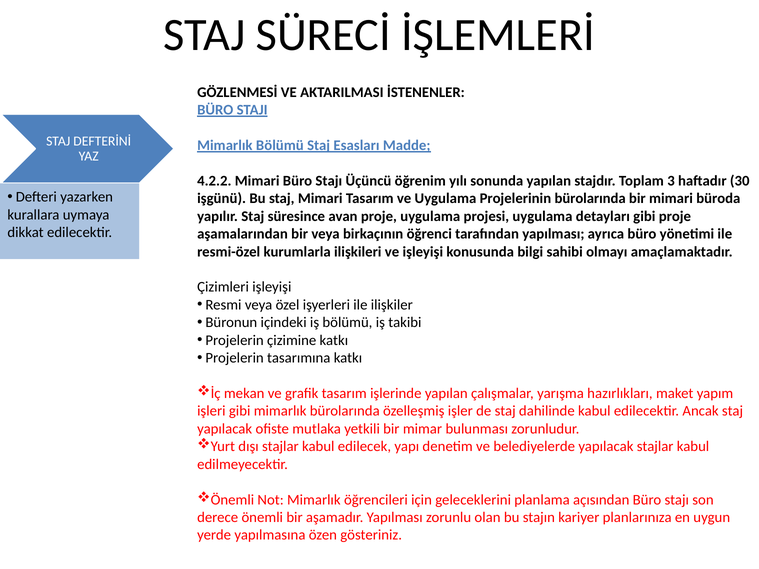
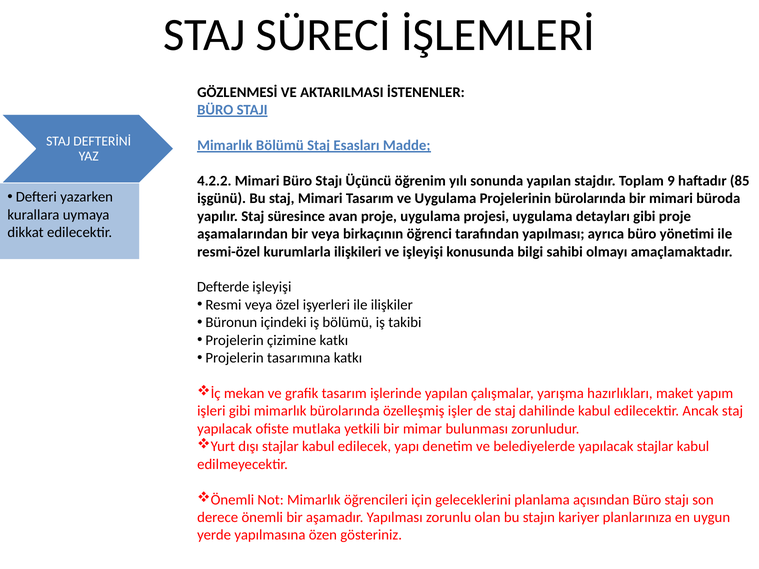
3: 3 -> 9
30: 30 -> 85
Çizimleri: Çizimleri -> Defterde
